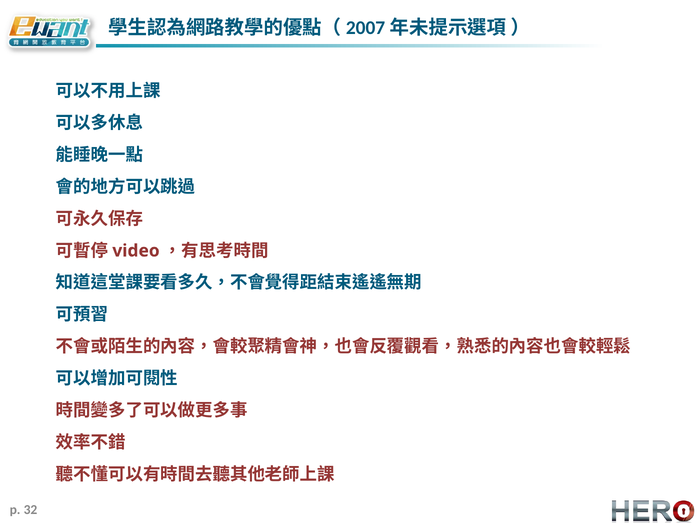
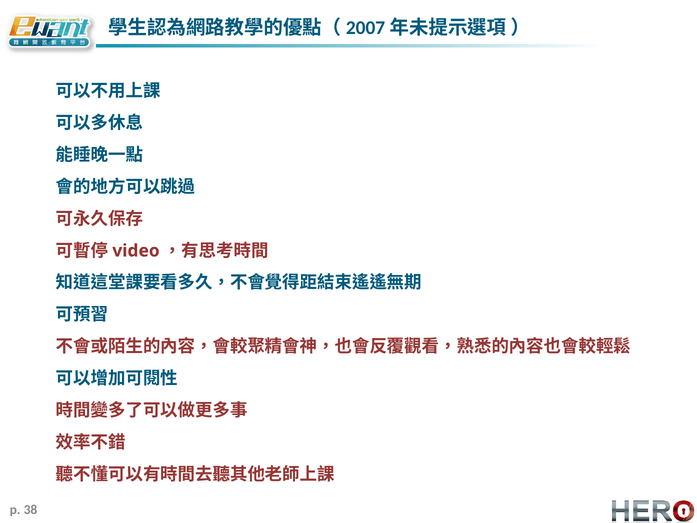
32: 32 -> 38
